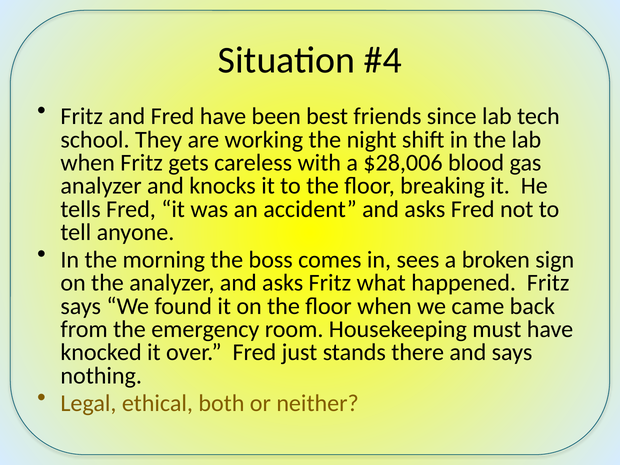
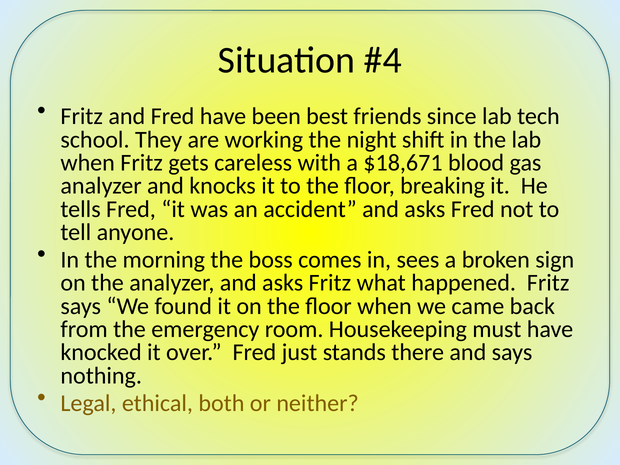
$28,006: $28,006 -> $18,671
